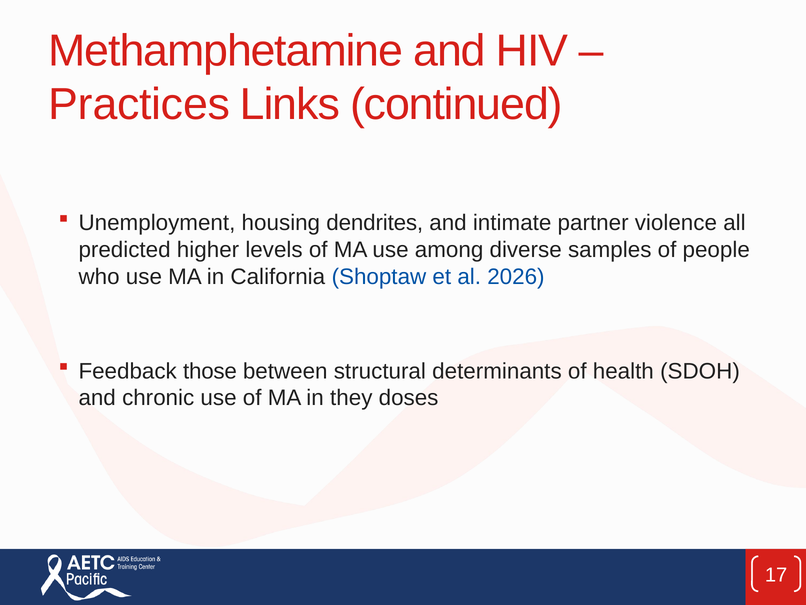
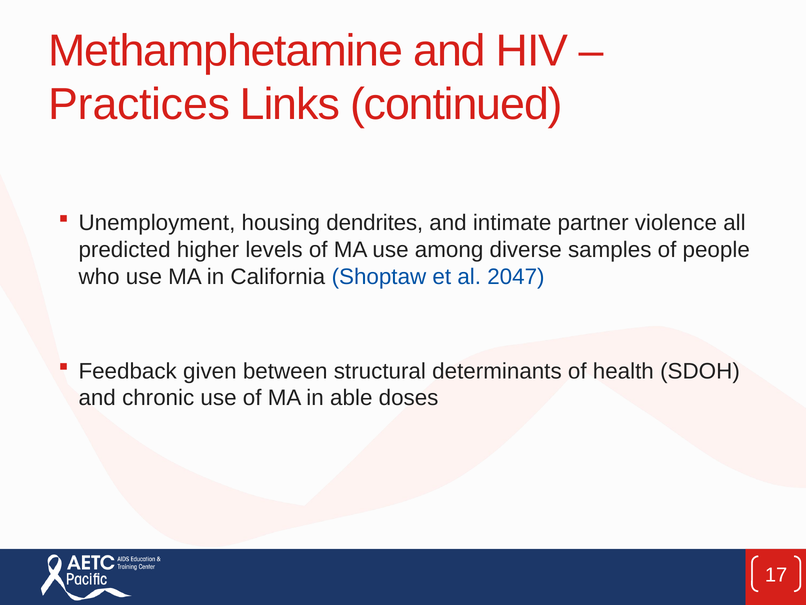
2026: 2026 -> 2047
those: those -> given
they: they -> able
